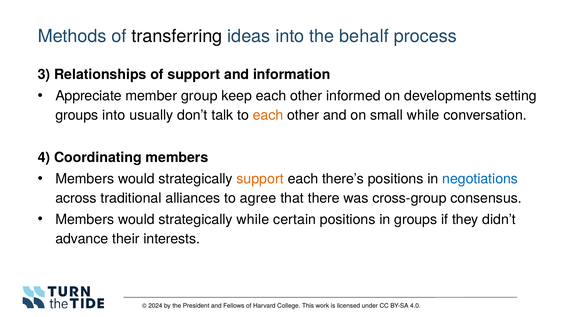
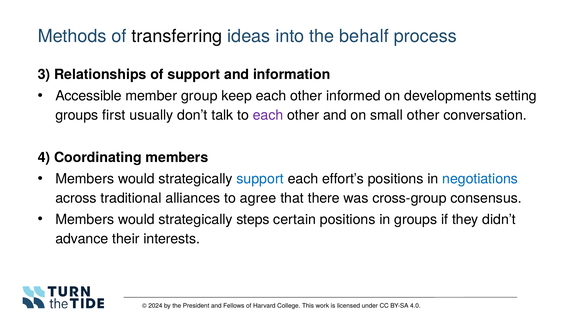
Appreciate: Appreciate -> Accessible
groups into: into -> first
each at (268, 115) colour: orange -> purple
small while: while -> other
support at (260, 179) colour: orange -> blue
there’s: there’s -> effort’s
strategically while: while -> steps
